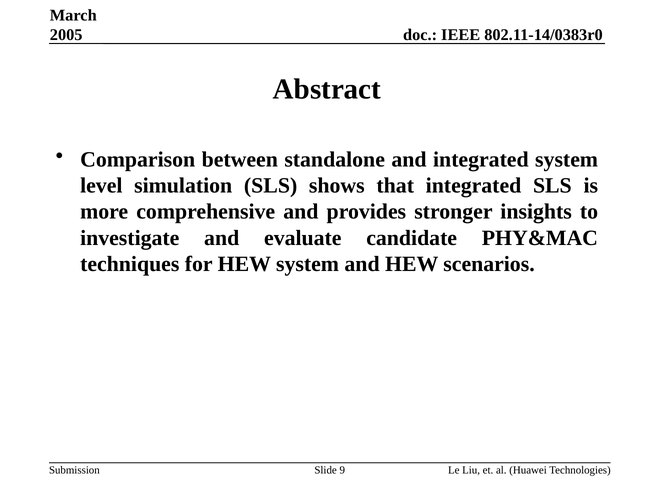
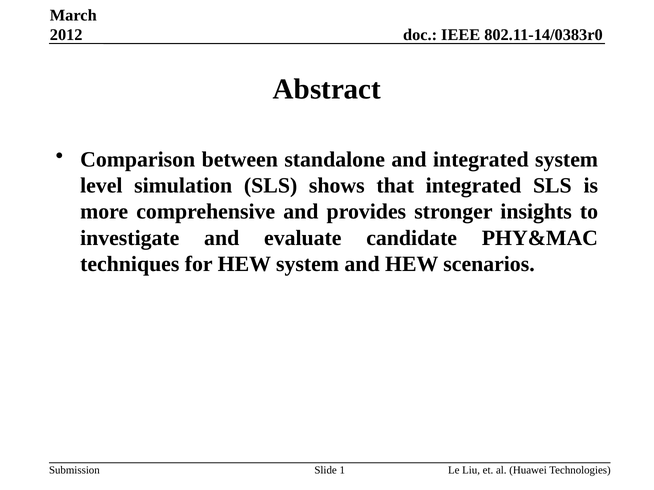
2005: 2005 -> 2012
9: 9 -> 1
